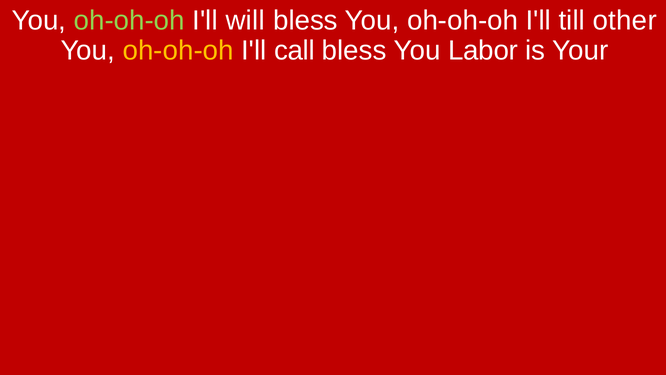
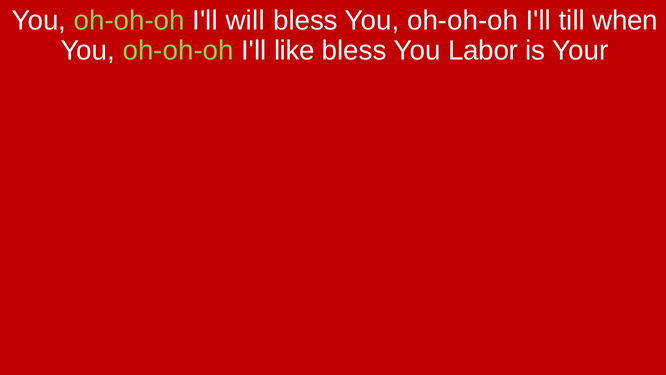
other: other -> when
oh-oh-oh at (178, 51) colour: yellow -> light green
call: call -> like
